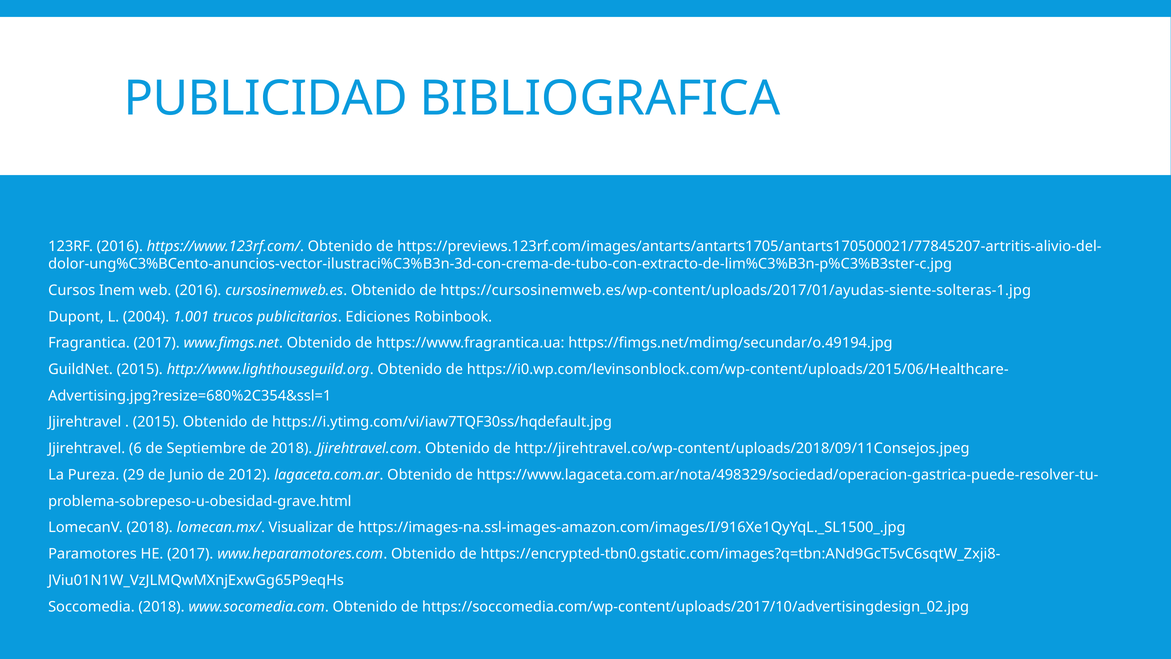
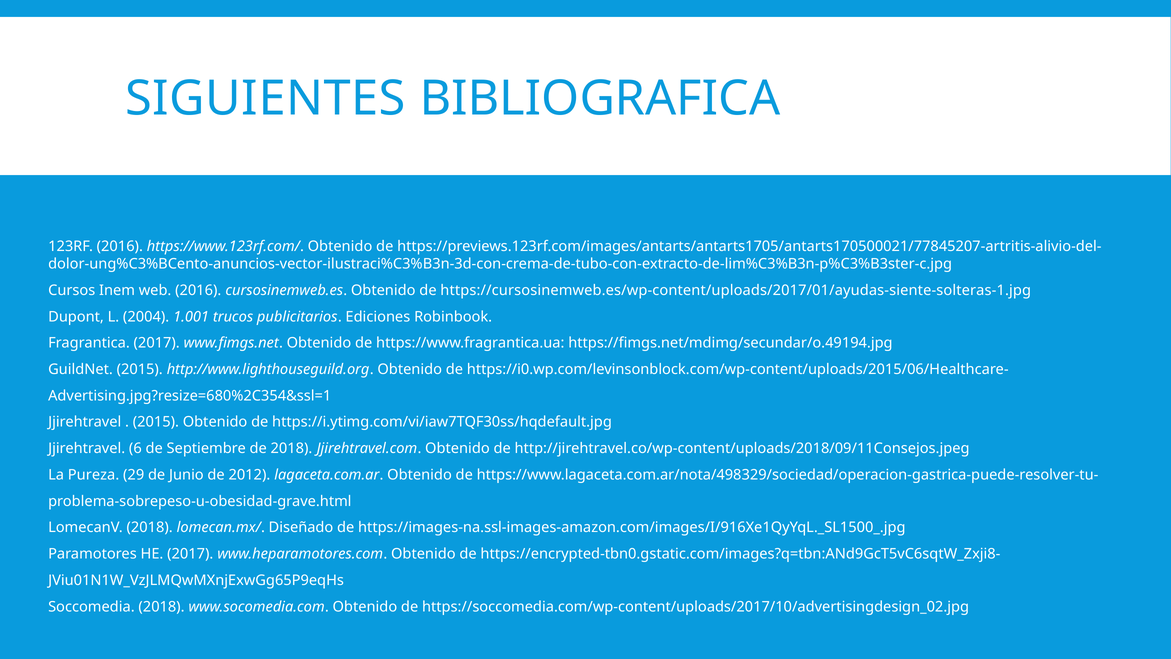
PUBLICIDAD: PUBLICIDAD -> SIGUIENTES
Visualizar: Visualizar -> Diseñado
